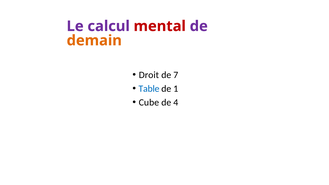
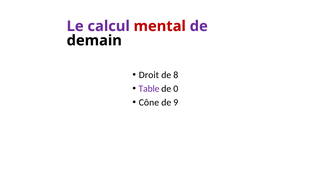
demain colour: orange -> black
7: 7 -> 8
Table colour: blue -> purple
1: 1 -> 0
Cube: Cube -> Cône
4: 4 -> 9
